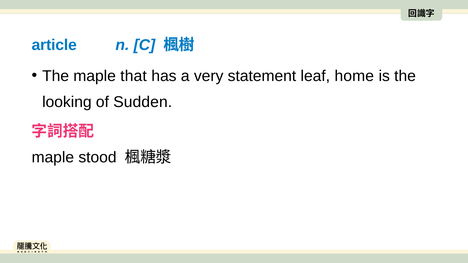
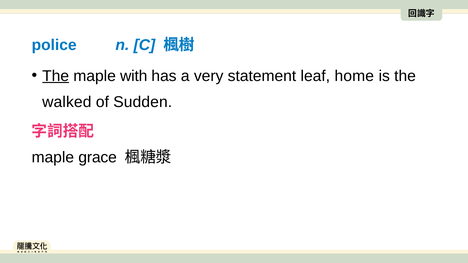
article: article -> police
The at (56, 76) underline: none -> present
that: that -> with
looking: looking -> walked
stood: stood -> grace
